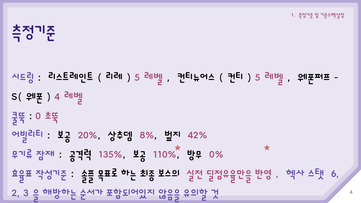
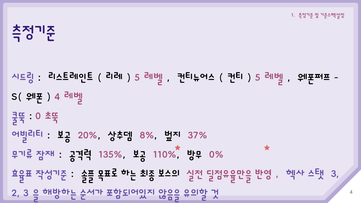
42%: 42% -> 37%
6: 6 -> 3
